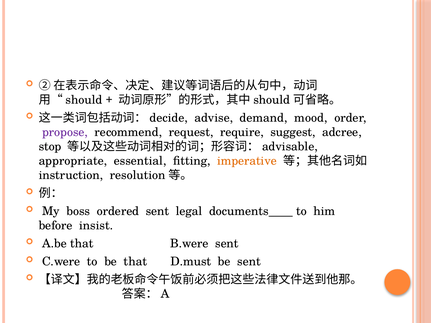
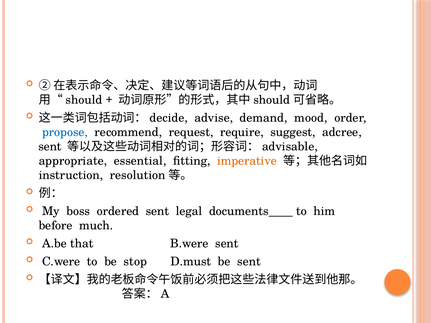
propose colour: purple -> blue
stop at (50, 147): stop -> sent
insist: insist -> much
be that: that -> stop
